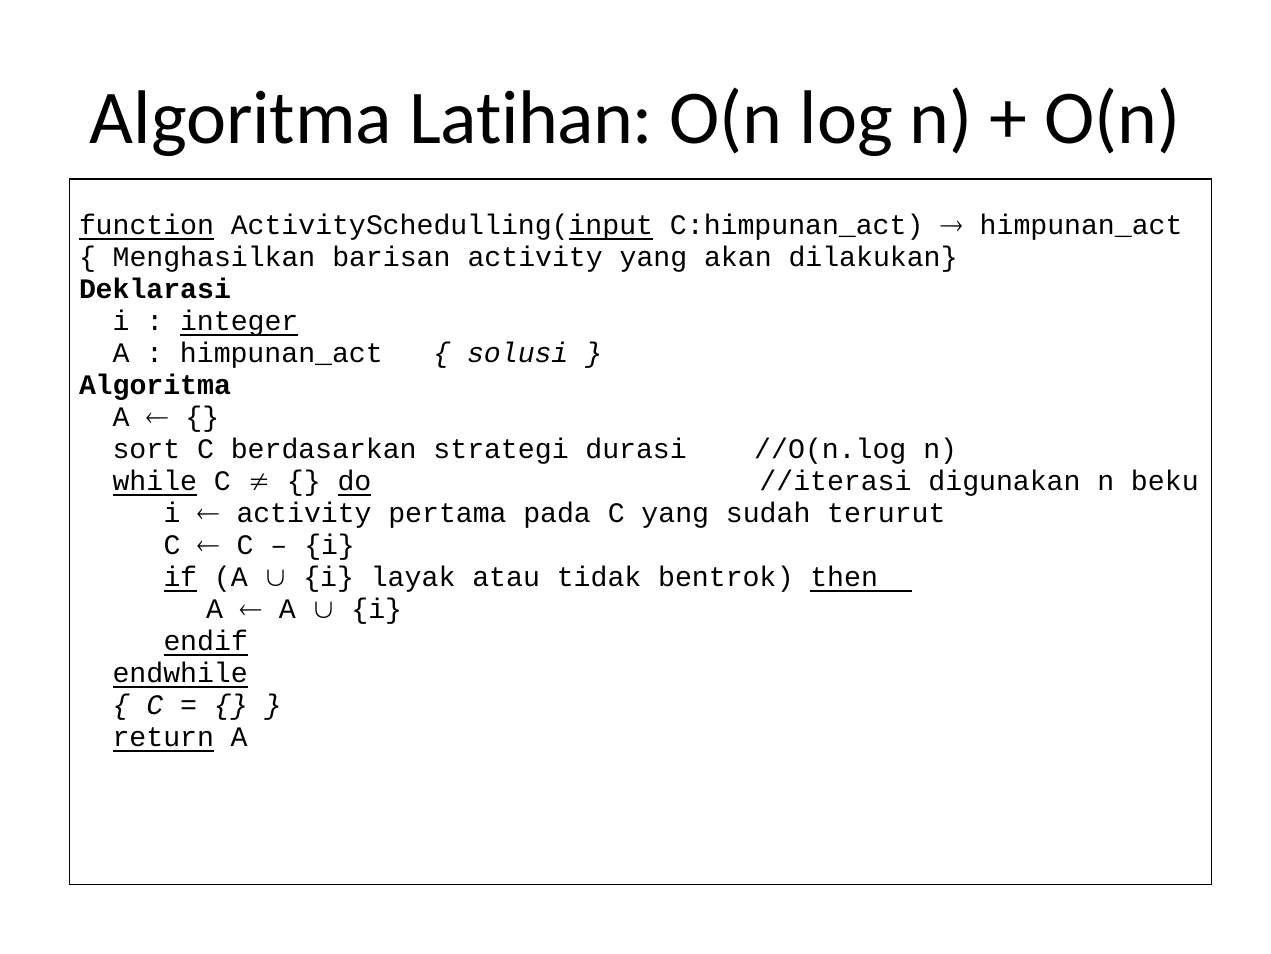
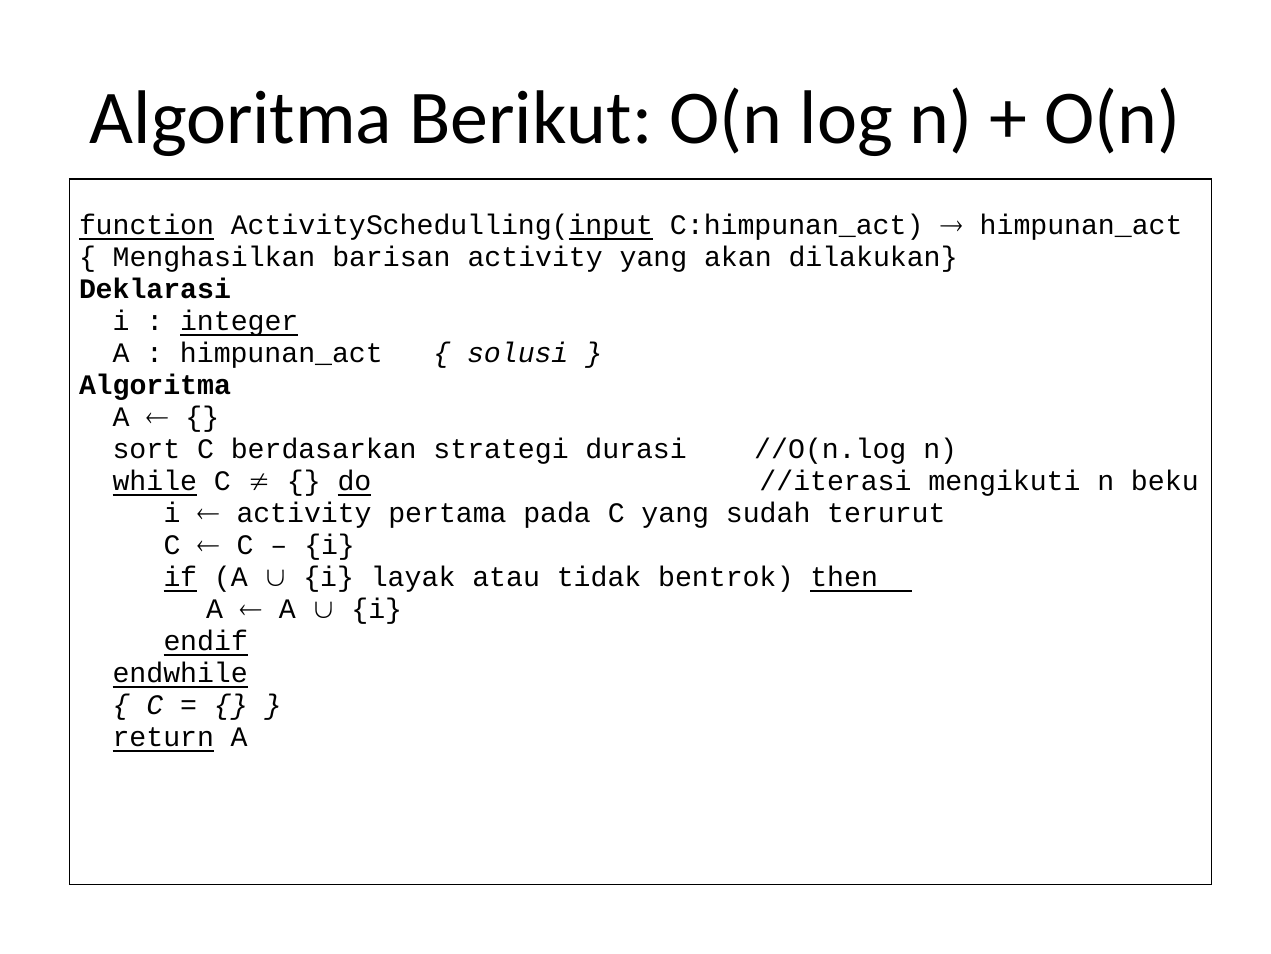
Latihan: Latihan -> Berikut
digunakan: digunakan -> mengikuti
